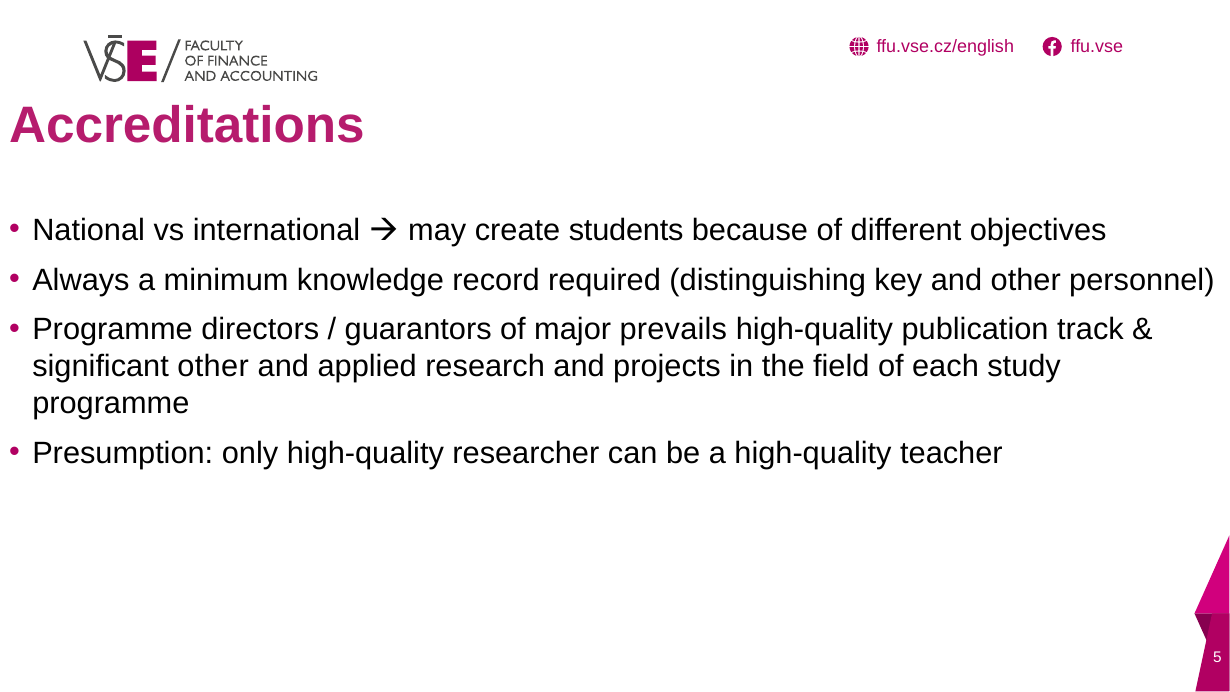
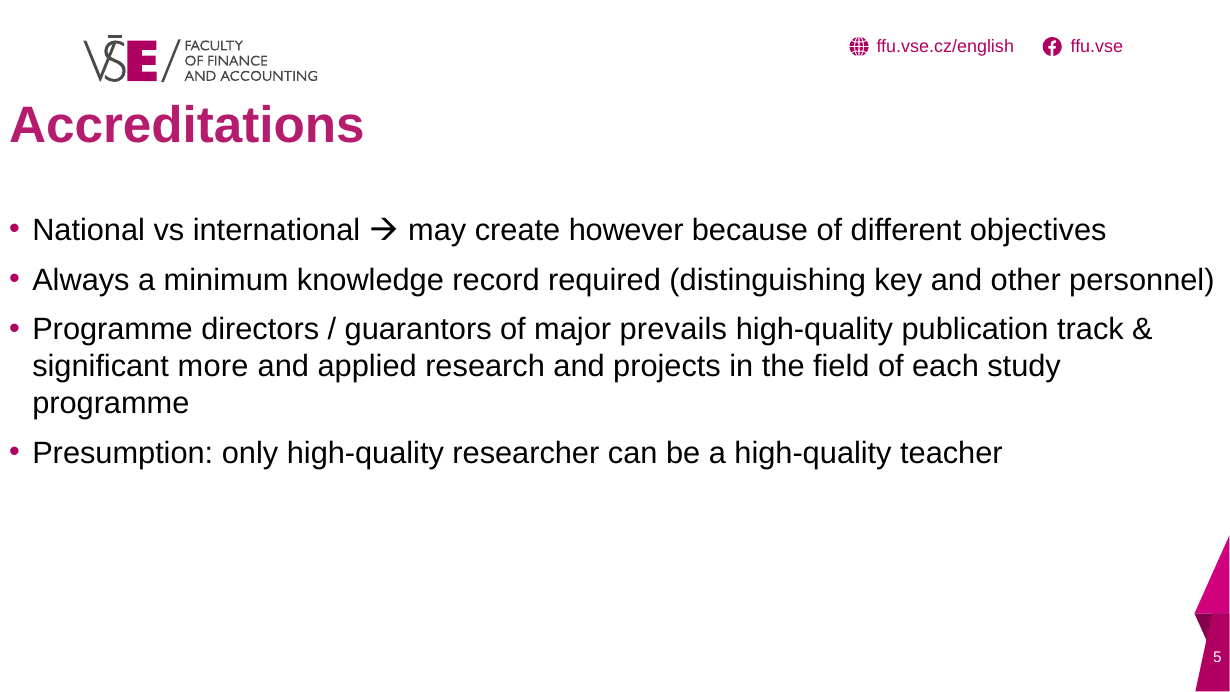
students: students -> however
significant other: other -> more
